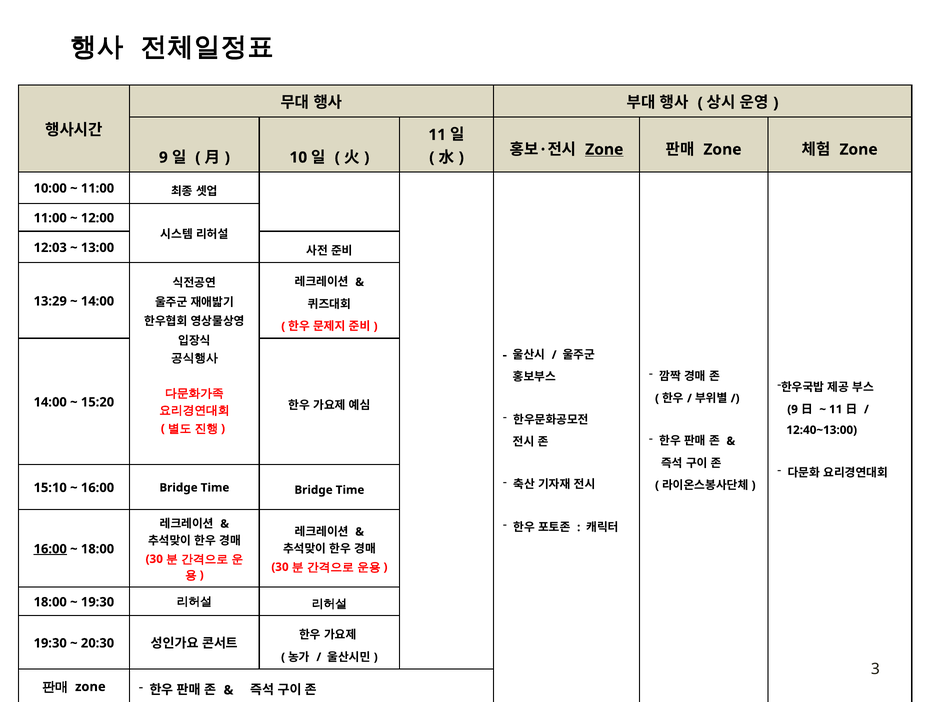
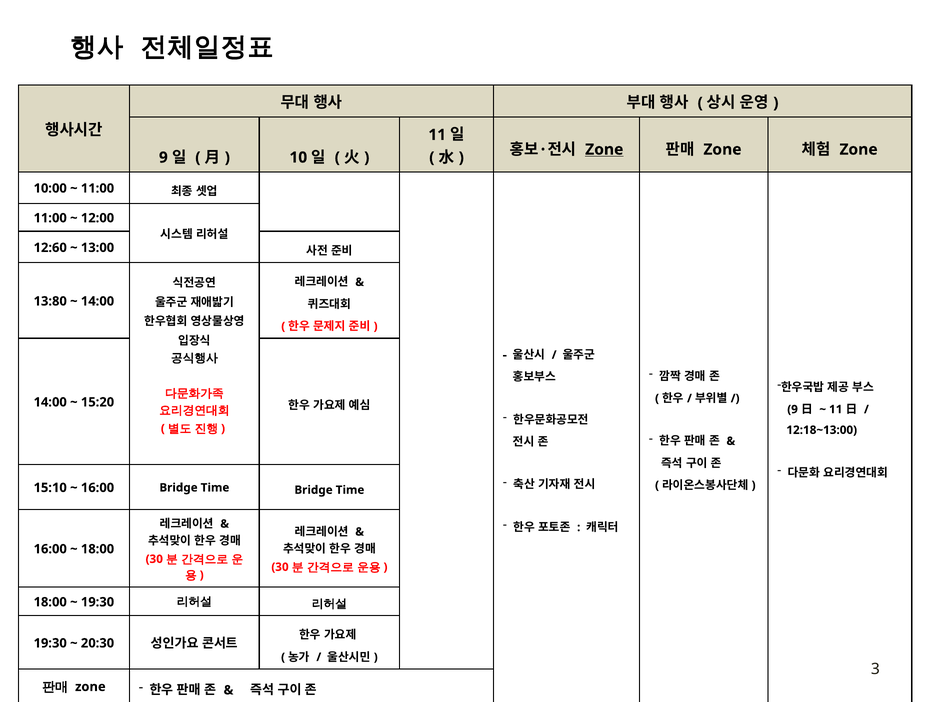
12:03: 12:03 -> 12:60
13:29: 13:29 -> 13:80
12:40~13:00: 12:40~13:00 -> 12:18~13:00
16:00 at (50, 549) underline: present -> none
